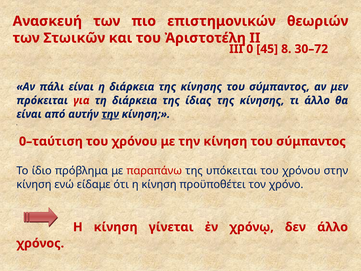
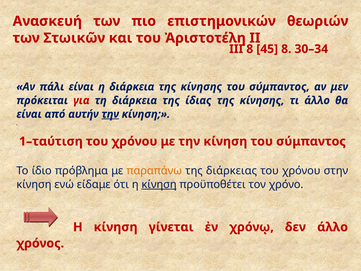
ΙΙΙ 0: 0 -> 8
30–72: 30–72 -> 30–34
0–ταύτιση: 0–ταύτιση -> 1–ταύτιση
παραπάνω colour: red -> orange
υπόκειται: υπόκειται -> διάρκειας
κίνηση at (159, 184) underline: none -> present
